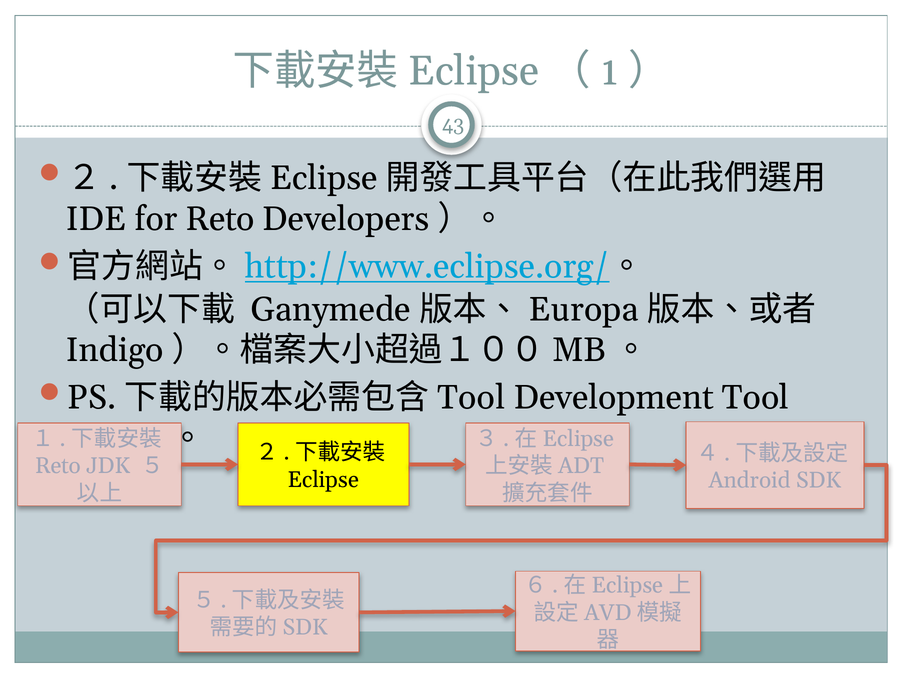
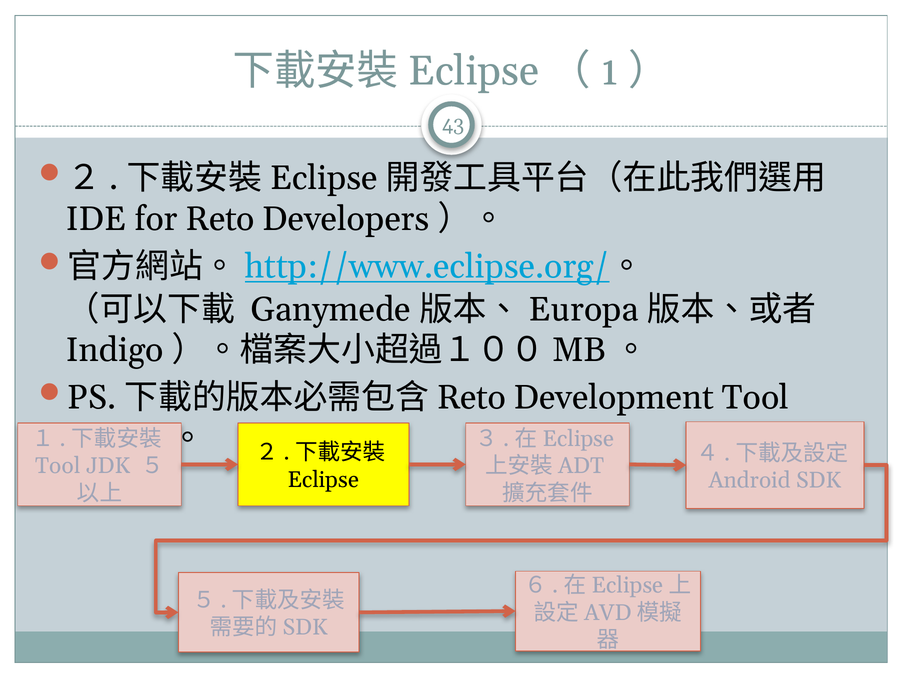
Tool at (471, 397): Tool -> Reto
Reto at (58, 465): Reto -> Tool
